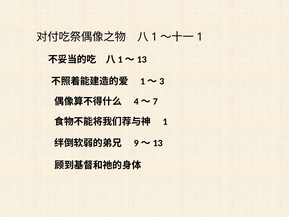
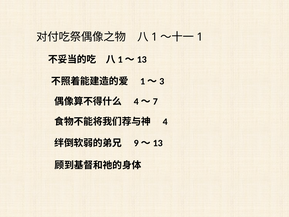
1 at (165, 122): 1 -> 4
